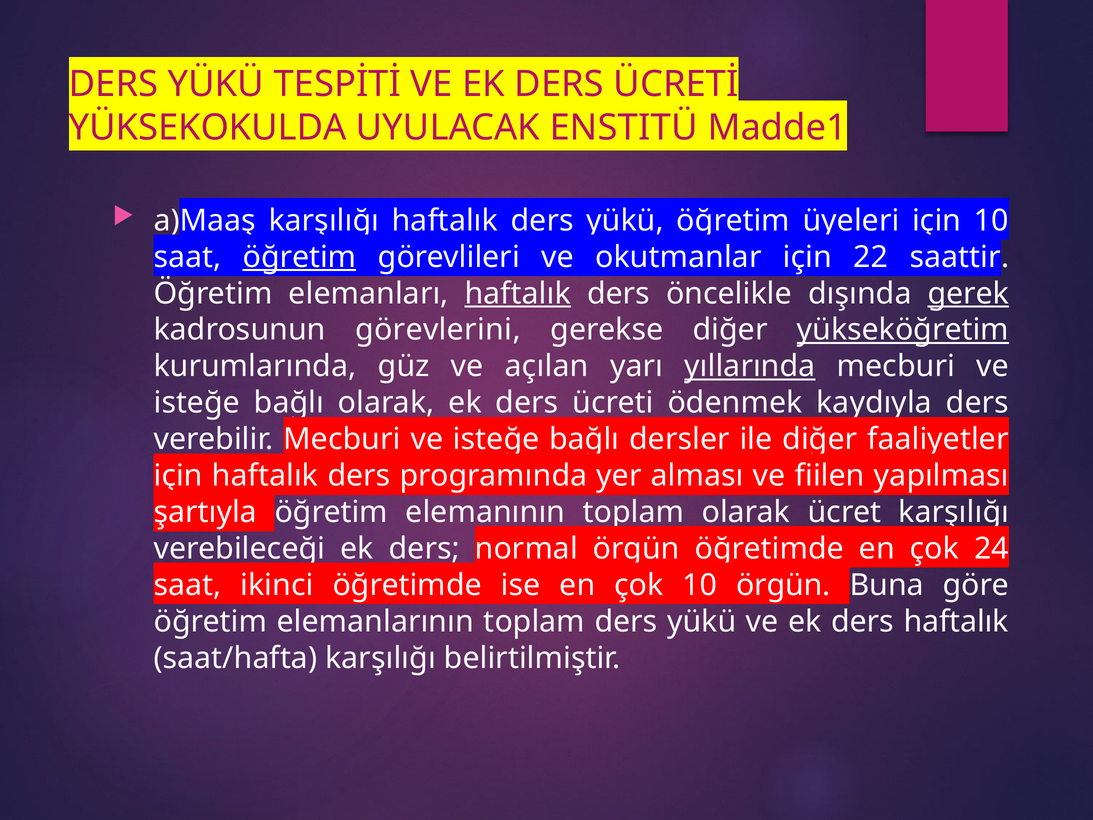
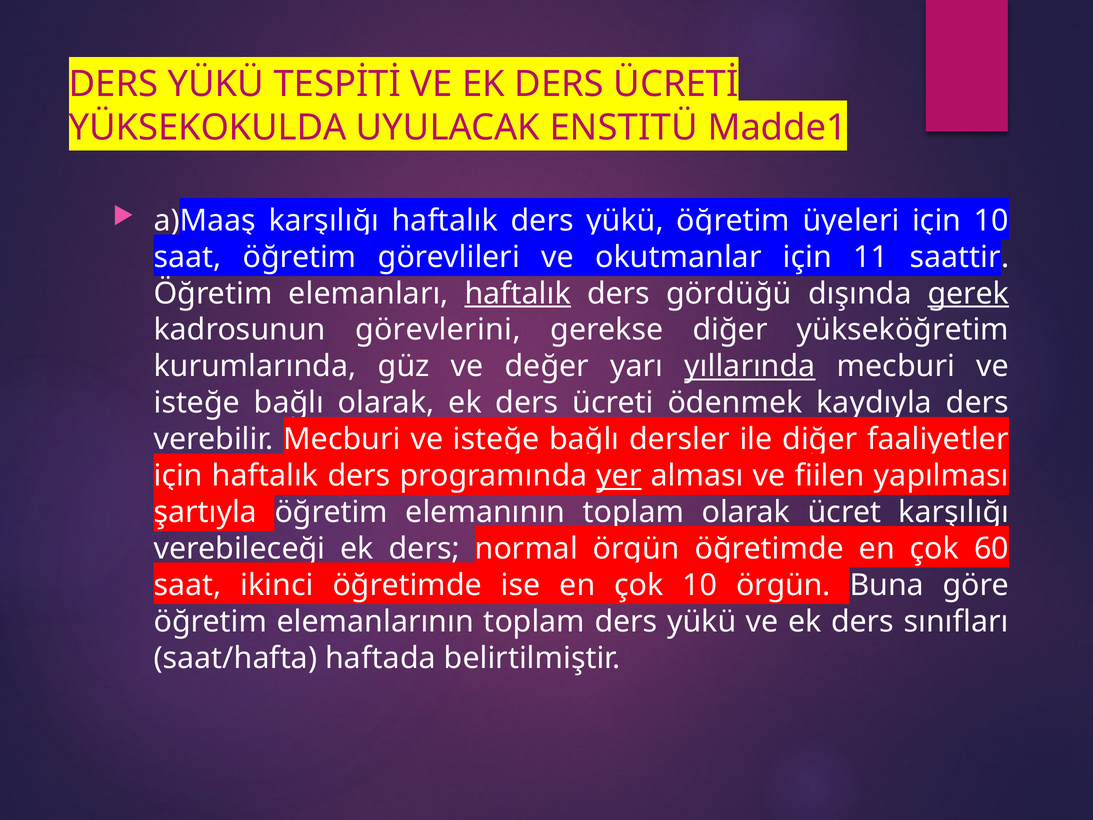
öğretim at (300, 257) underline: present -> none
22: 22 -> 11
öncelikle: öncelikle -> gördüğü
yükseköğretim underline: present -> none
açılan: açılan -> değer
yer underline: none -> present
24: 24 -> 60
ders haftalık: haftalık -> sınıfları
saat/hafta karşılığı: karşılığı -> haftada
